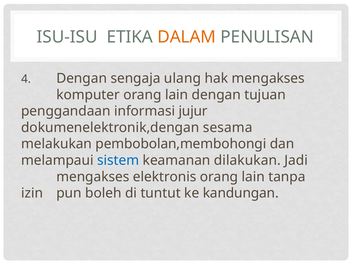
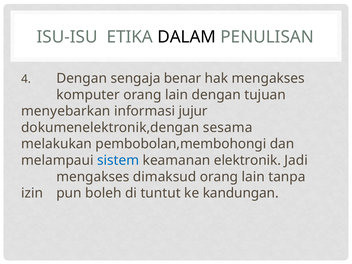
DALAM colour: orange -> black
ulang: ulang -> benar
penggandaan: penggandaan -> menyebarkan
dilakukan: dilakukan -> elektronik
elektronis: elektronis -> dimaksud
